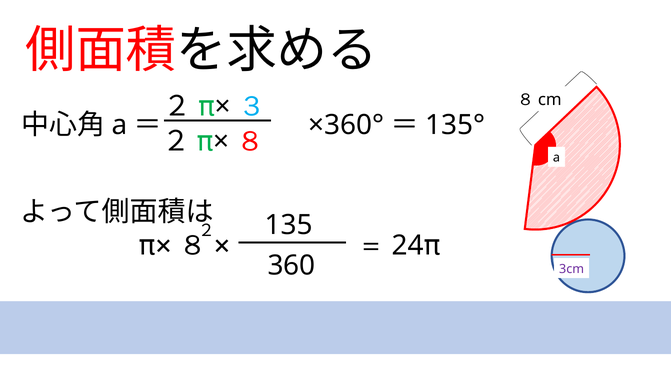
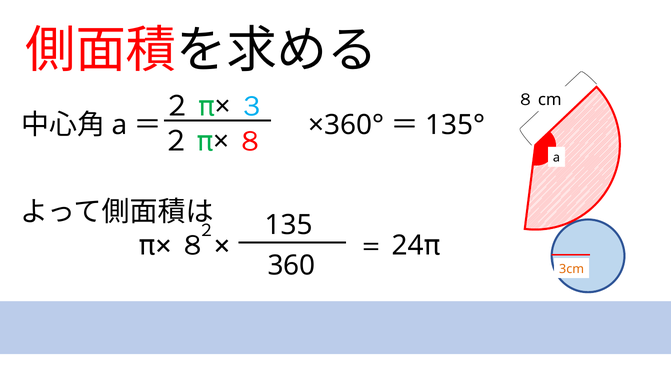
3cm colour: purple -> orange
